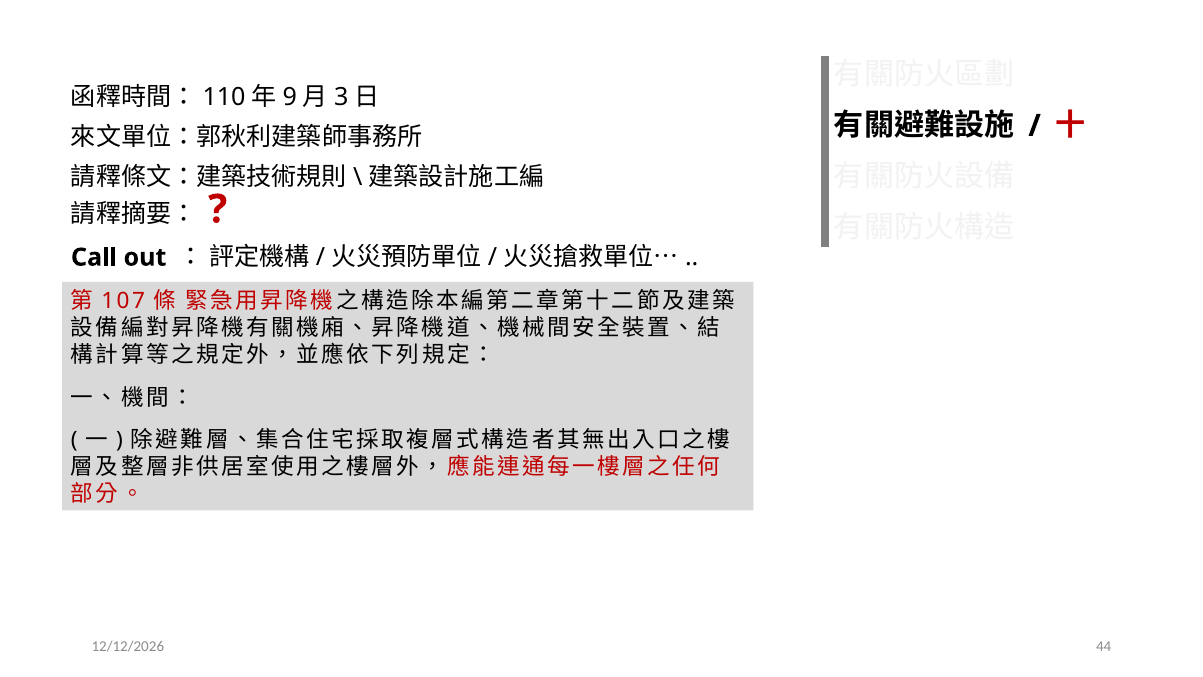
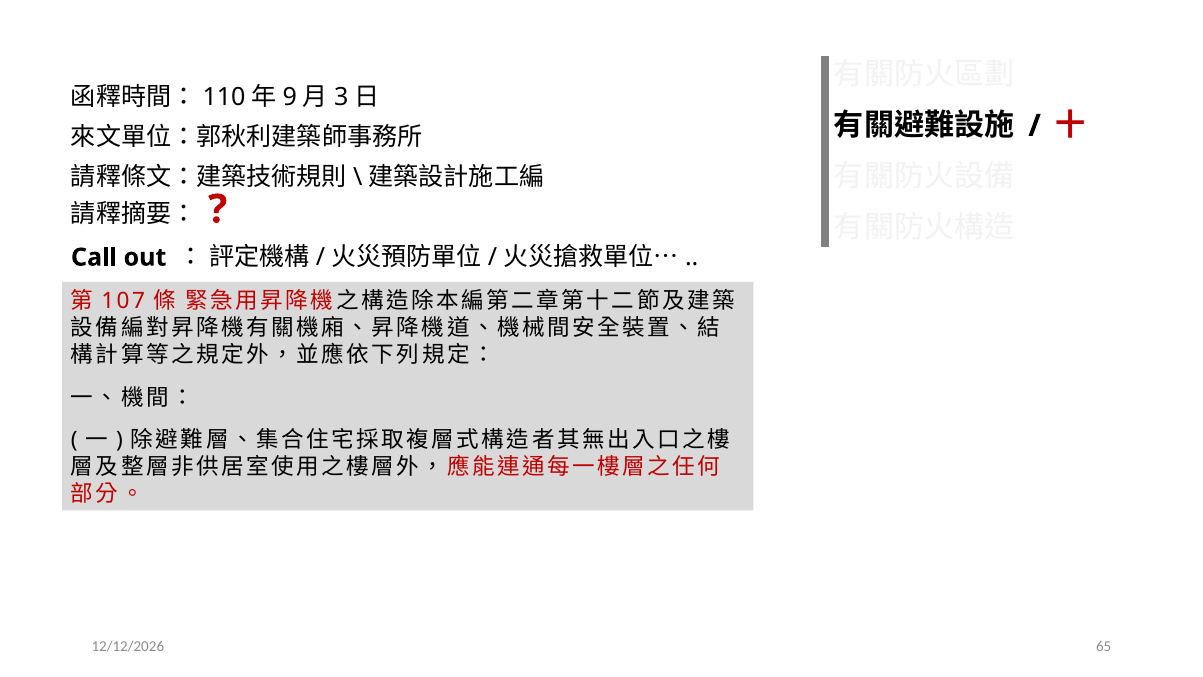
44: 44 -> 65
